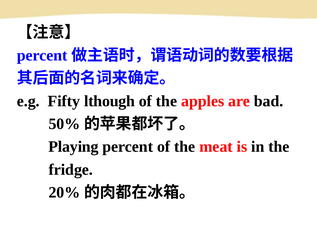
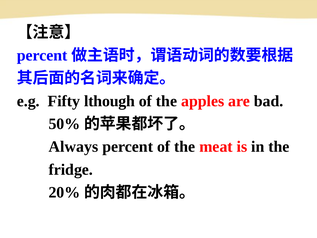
Playing: Playing -> Always
